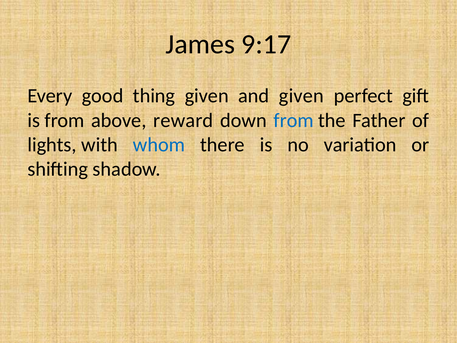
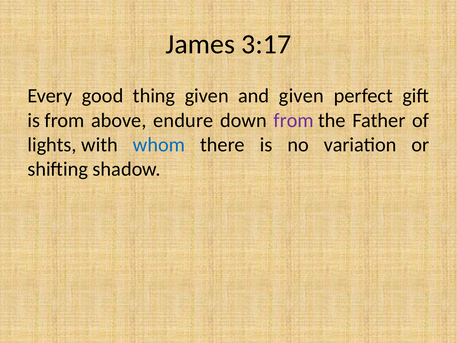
9:17: 9:17 -> 3:17
reward: reward -> endure
from at (294, 120) colour: blue -> purple
